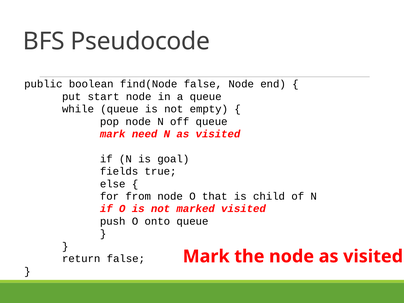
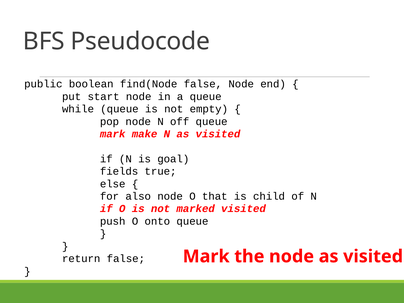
need: need -> make
from: from -> also
